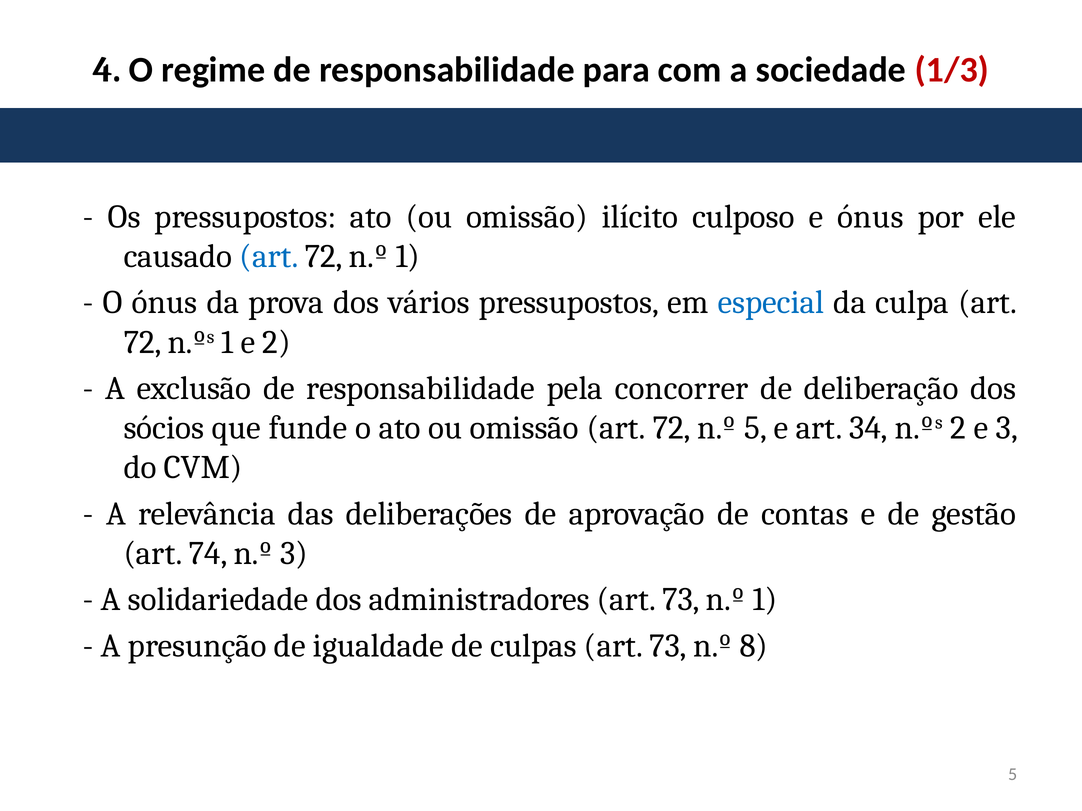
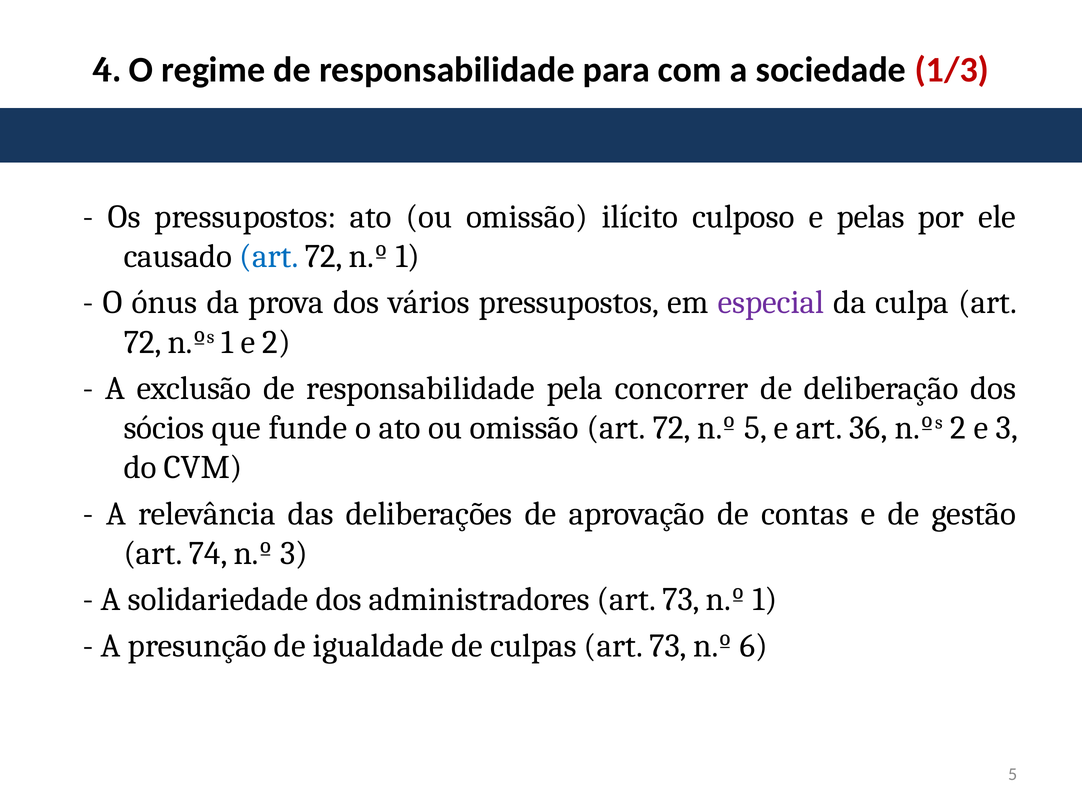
e ónus: ónus -> pelas
especial colour: blue -> purple
34: 34 -> 36
8: 8 -> 6
